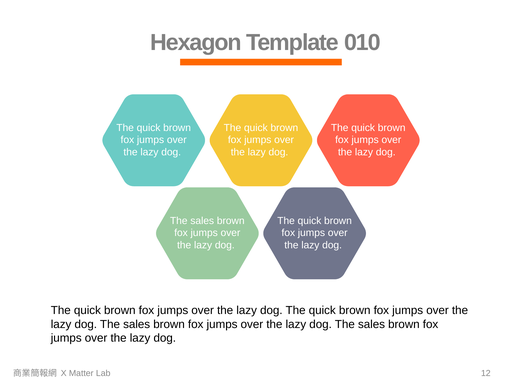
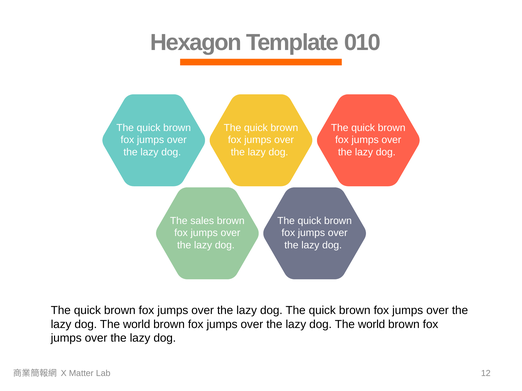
sales at (137, 325): sales -> world
sales at (372, 325): sales -> world
